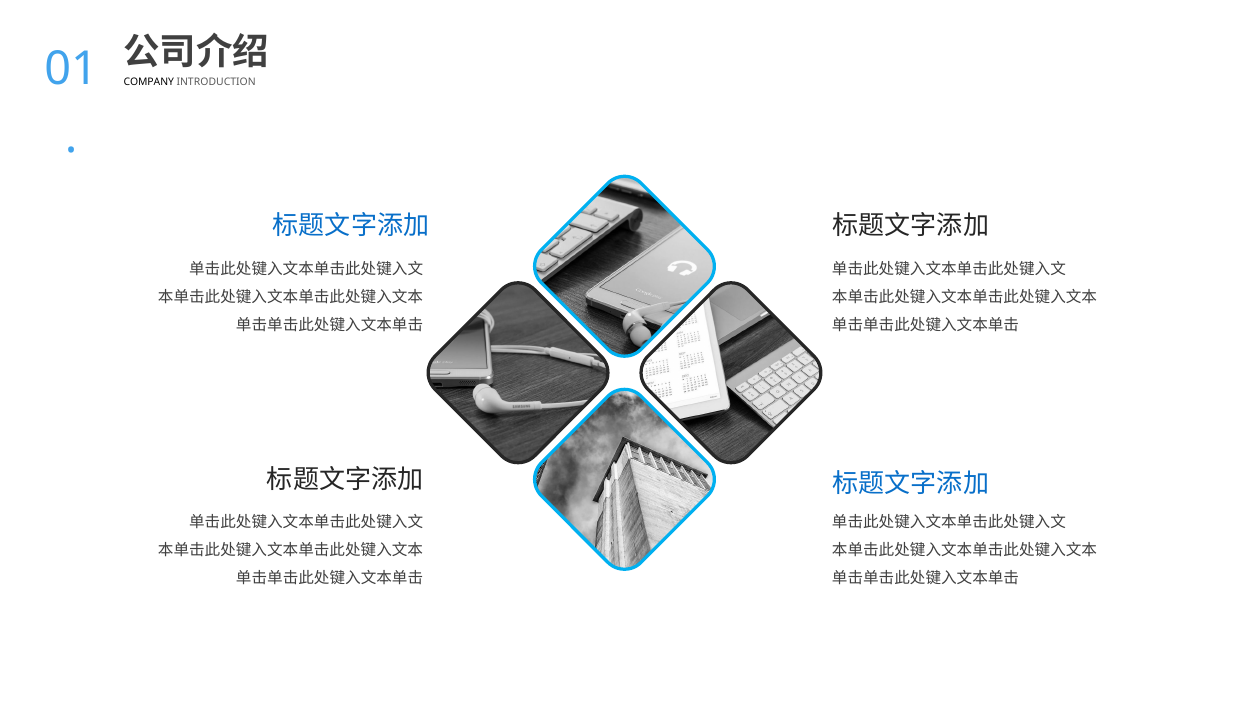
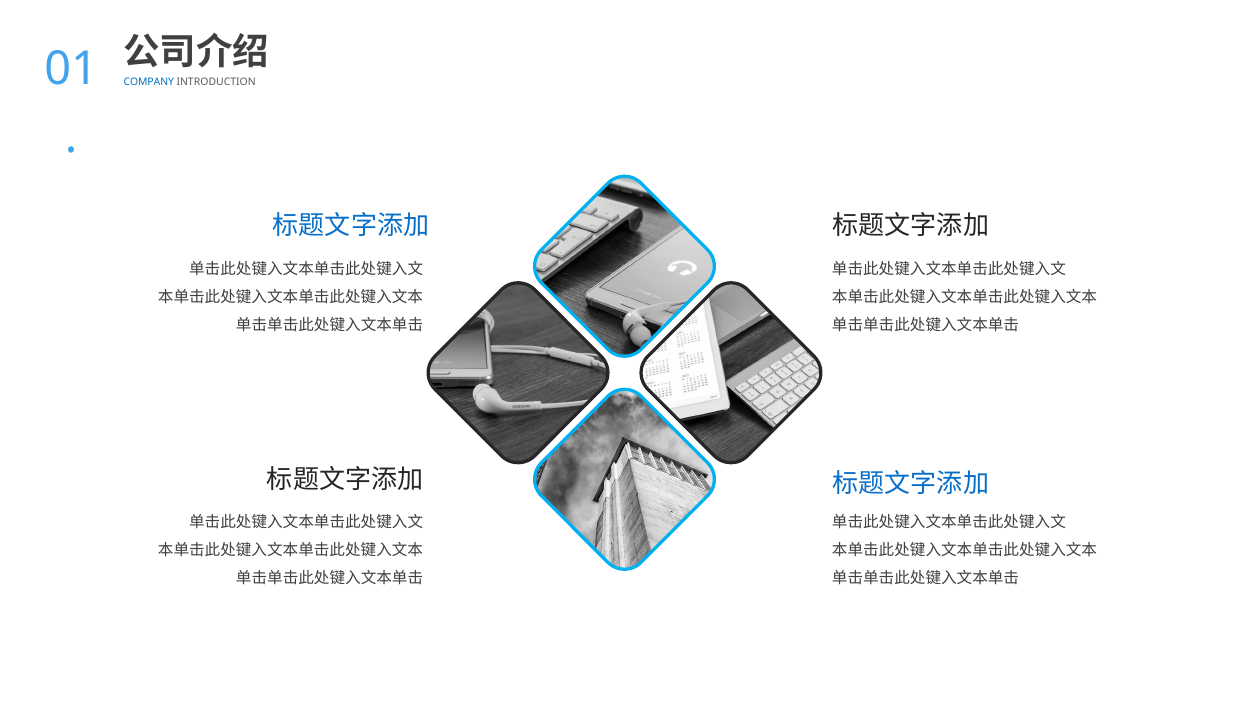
COMPANY colour: black -> blue
